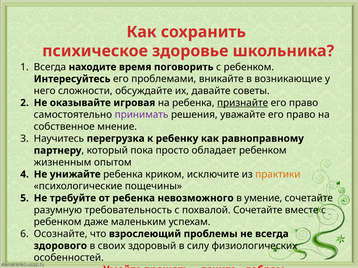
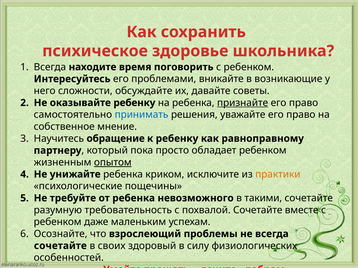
оказывайте игровая: игровая -> ребенку
принимать colour: purple -> blue
перегрузка: перегрузка -> обращение
опытом underline: none -> present
умение: умение -> такими
здорового at (60, 246): здорового -> сочетайте
